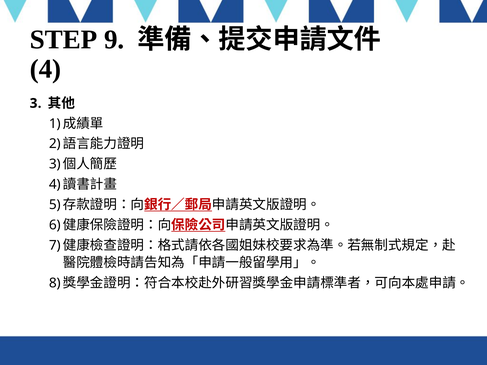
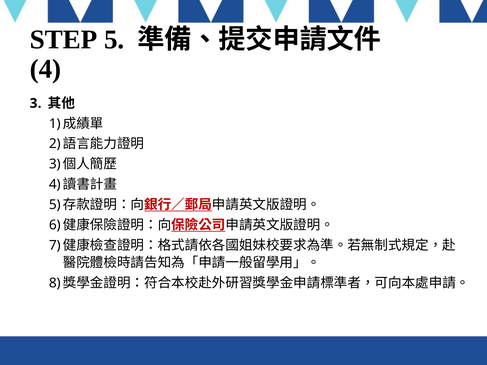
STEP 9: 9 -> 5
